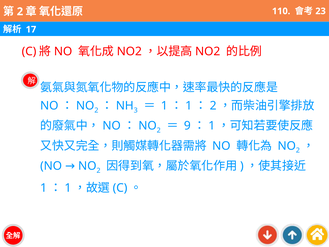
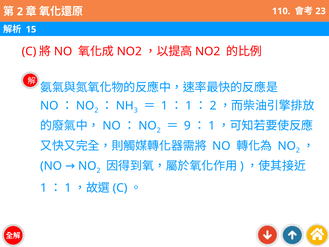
17: 17 -> 15
